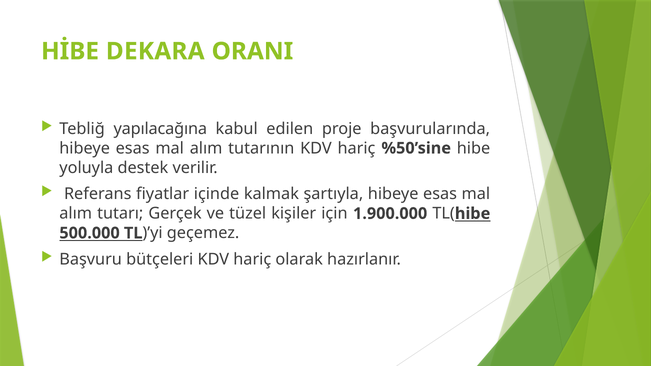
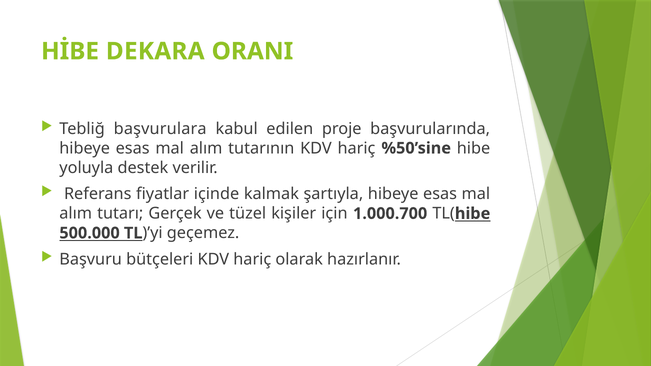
yapılacağına: yapılacağına -> başvurulara
1.900.000: 1.900.000 -> 1.000.700
